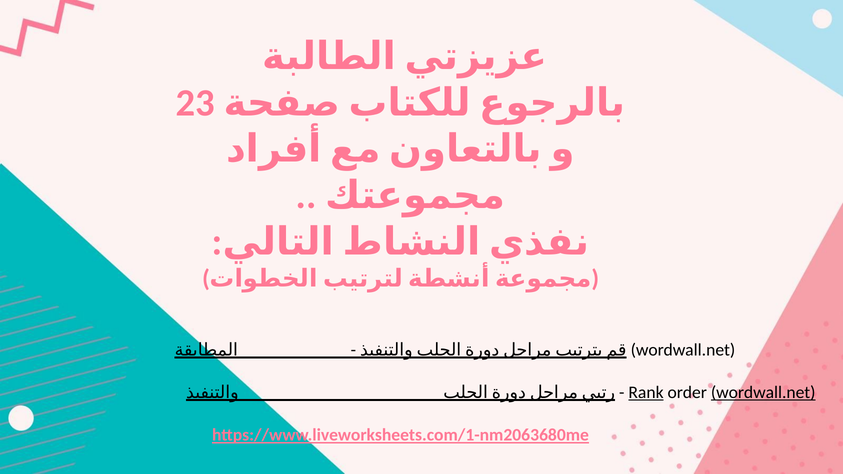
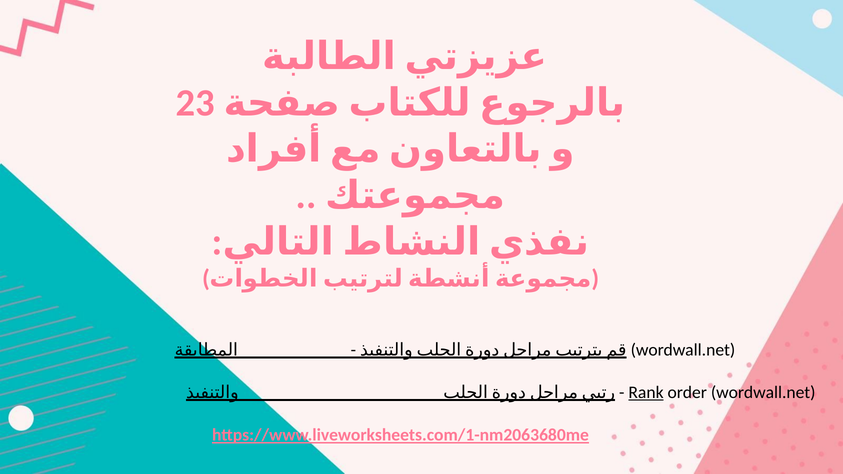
wordwall.net at (763, 393) underline: present -> none
